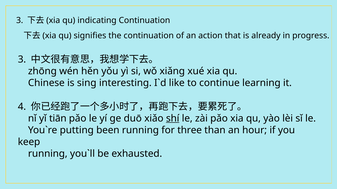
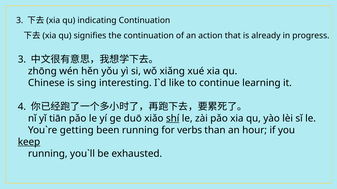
putting: putting -> getting
three: three -> verbs
keep underline: none -> present
